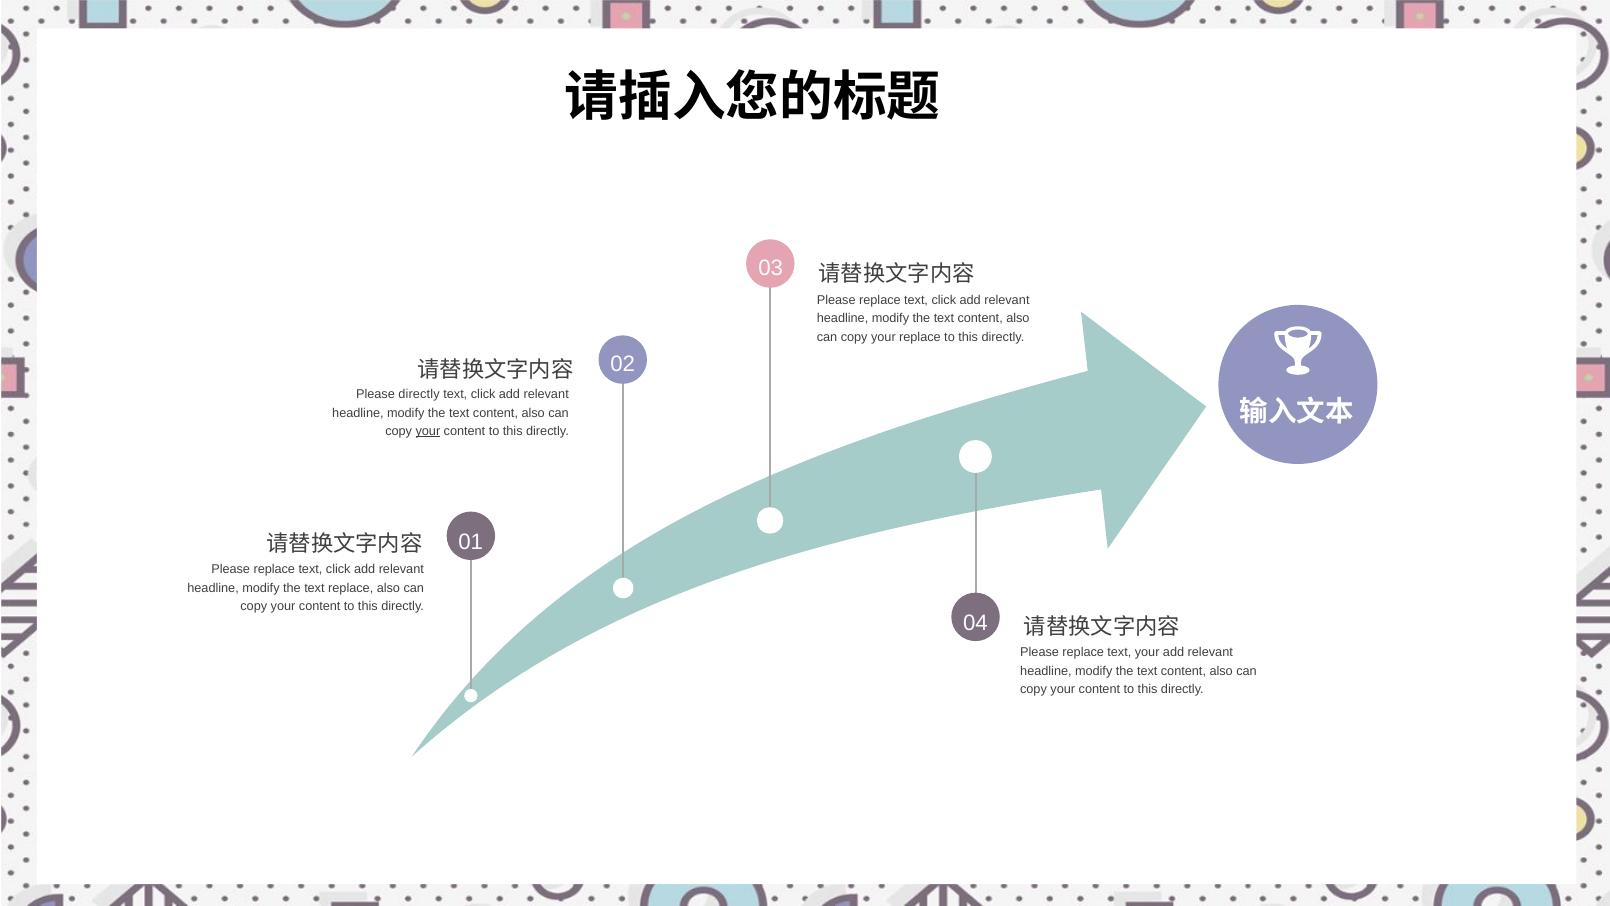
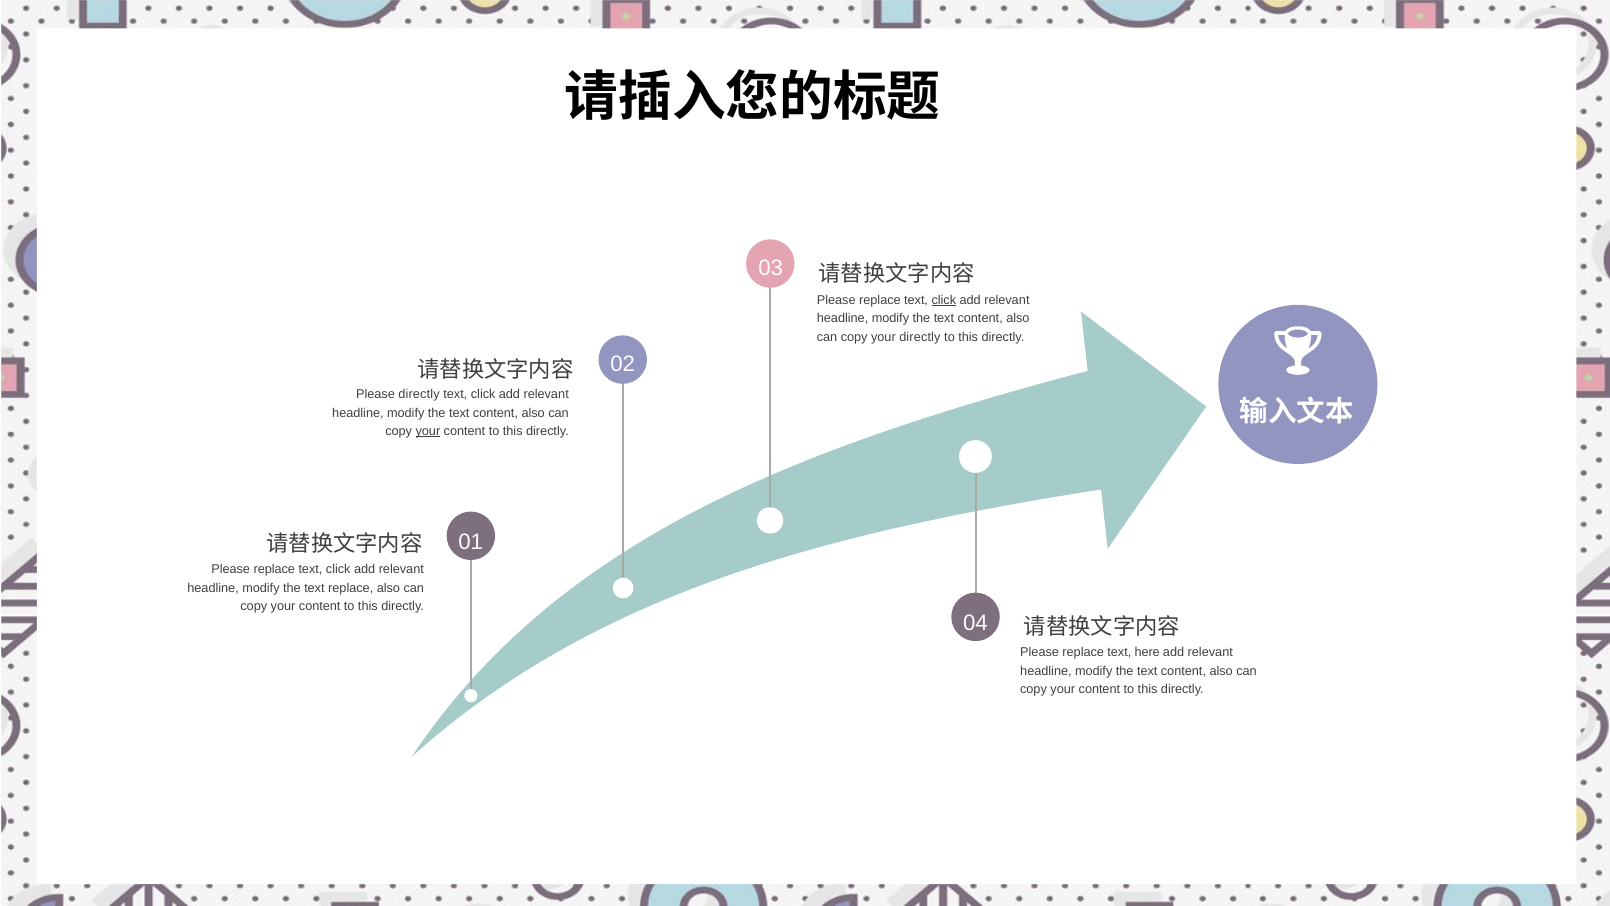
click at (944, 300) underline: none -> present
your replace: replace -> directly
text your: your -> here
